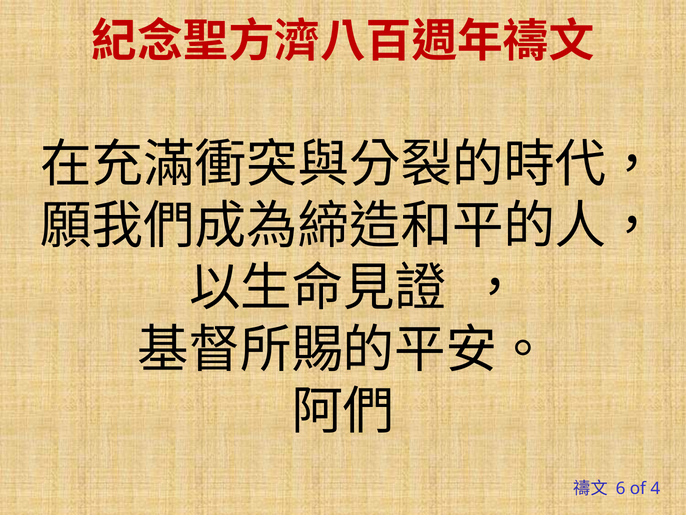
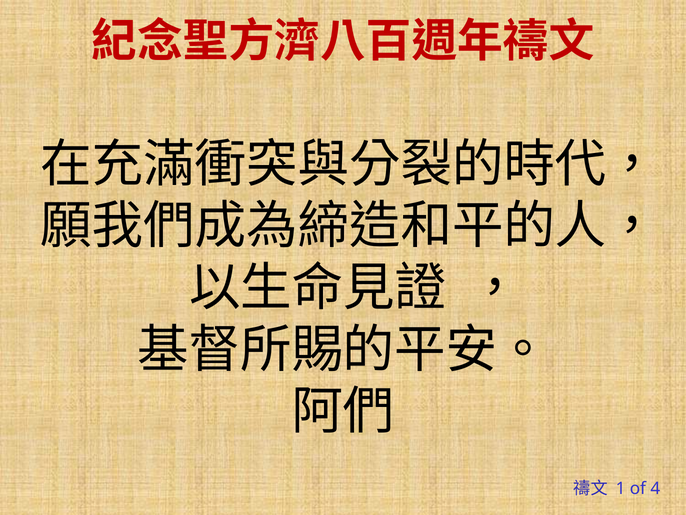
6: 6 -> 1
